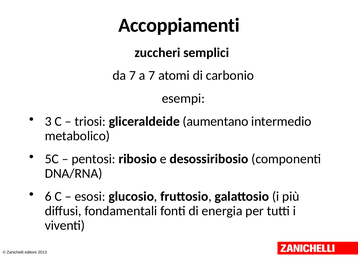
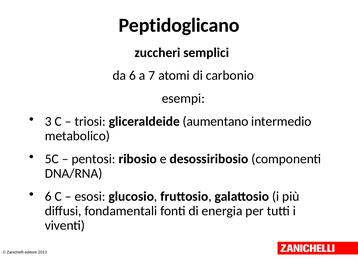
Accoppiamenti: Accoppiamenti -> Peptidoglicano
da 7: 7 -> 6
